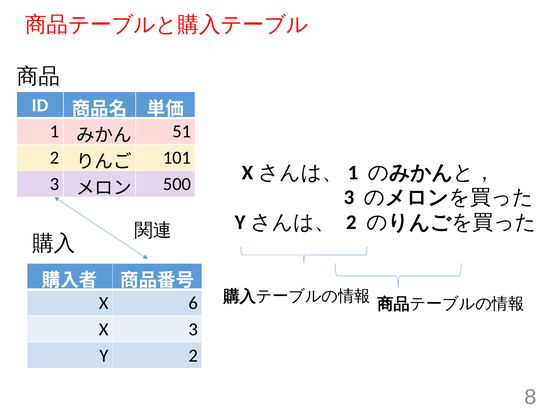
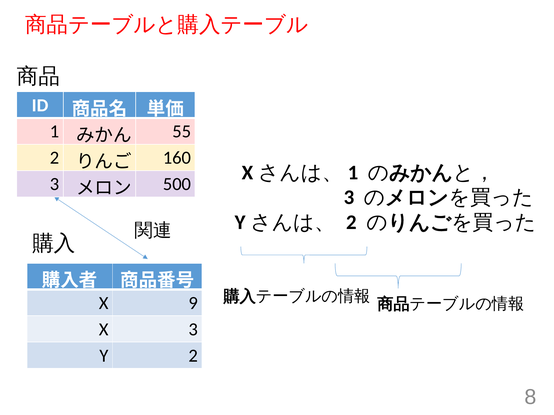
51: 51 -> 55
101: 101 -> 160
6: 6 -> 9
